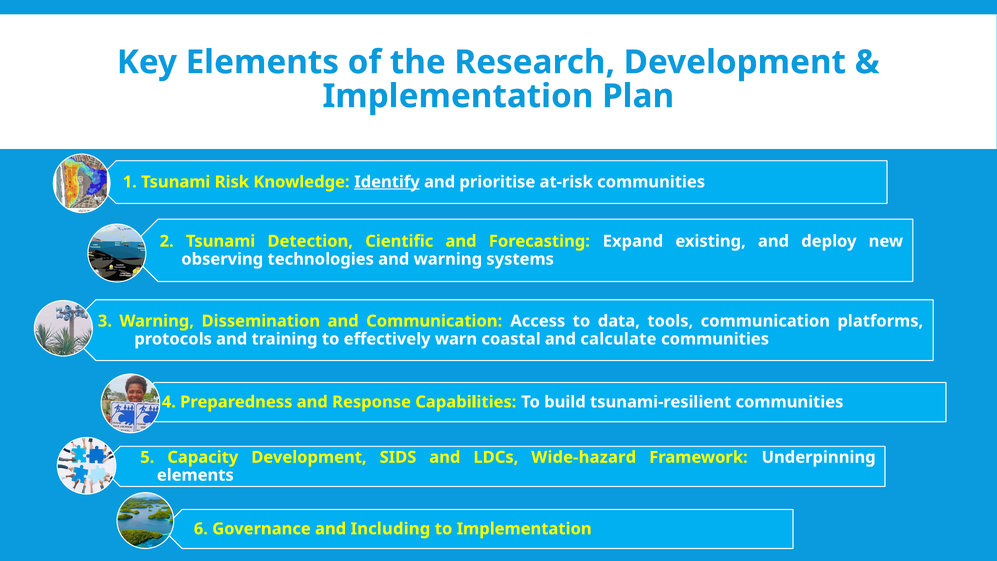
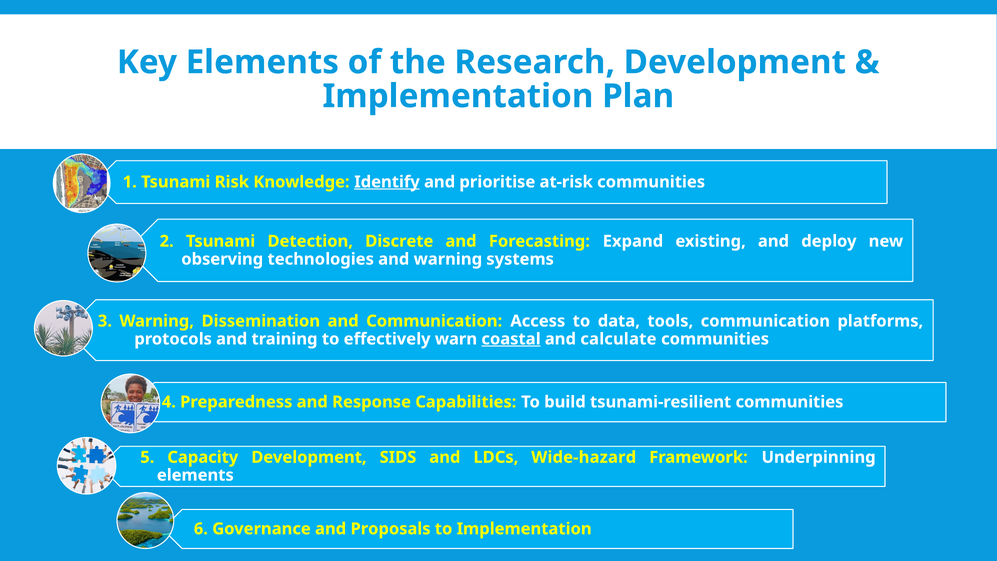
Cientific: Cientific -> Discrete
coastal underline: none -> present
Including: Including -> Proposals
